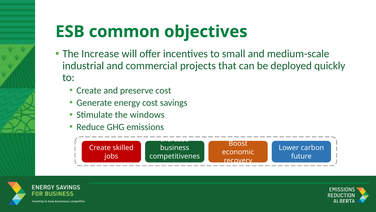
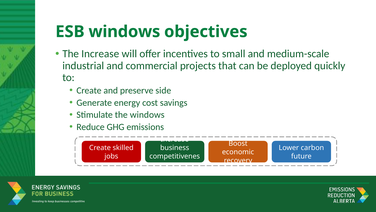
ESB common: common -> windows
preserve cost: cost -> side
